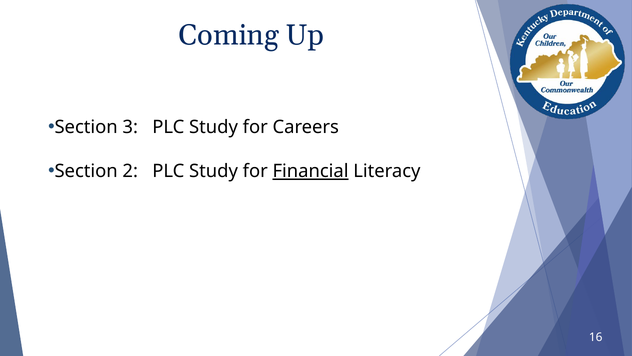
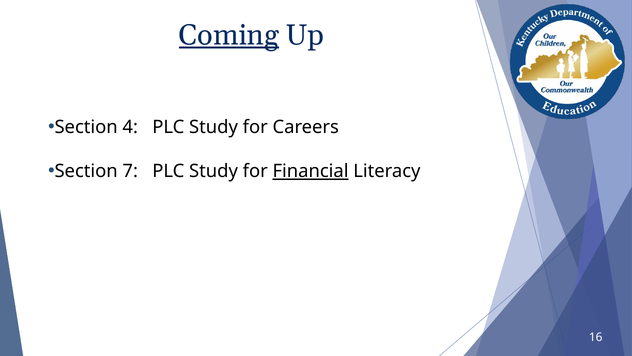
Coming underline: none -> present
3: 3 -> 4
2: 2 -> 7
